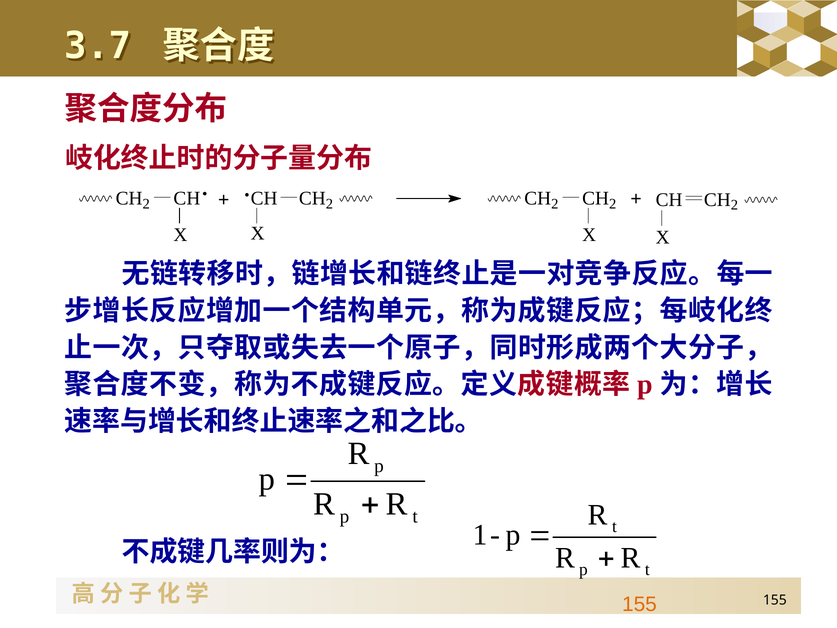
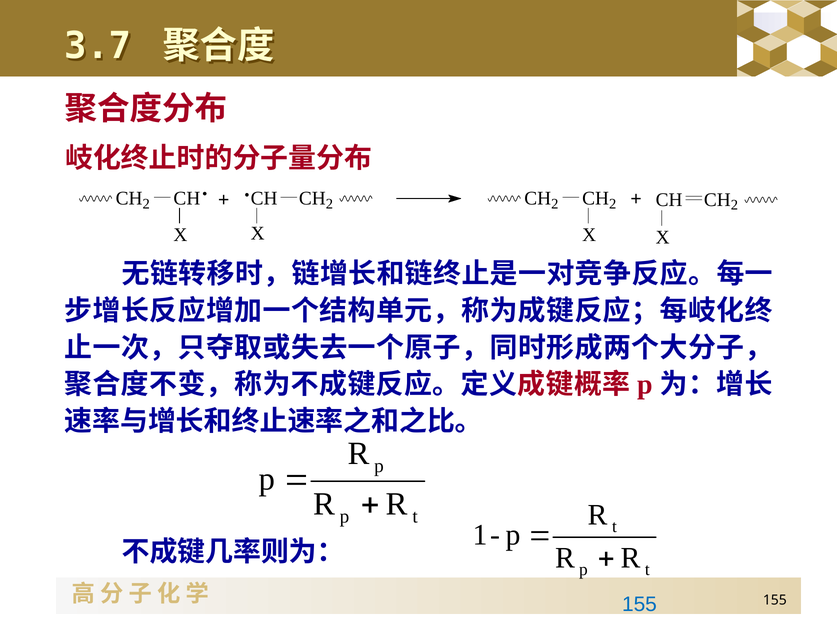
155 at (639, 604) colour: orange -> blue
